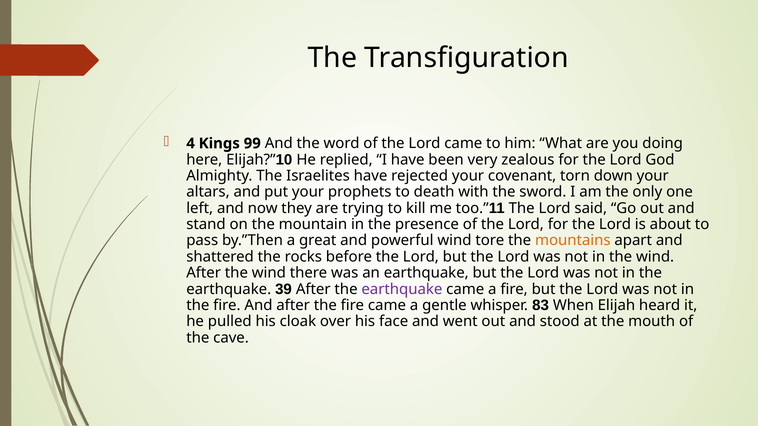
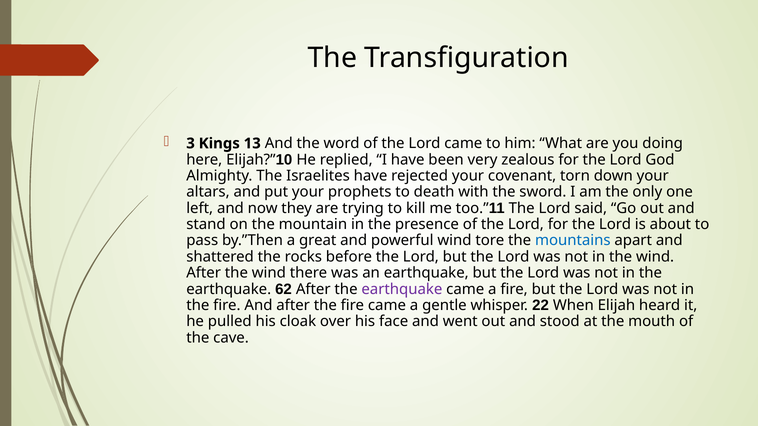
4: 4 -> 3
99: 99 -> 13
mountains colour: orange -> blue
39: 39 -> 62
83: 83 -> 22
